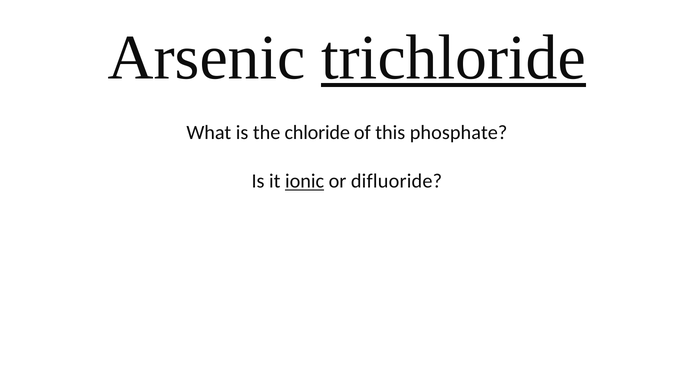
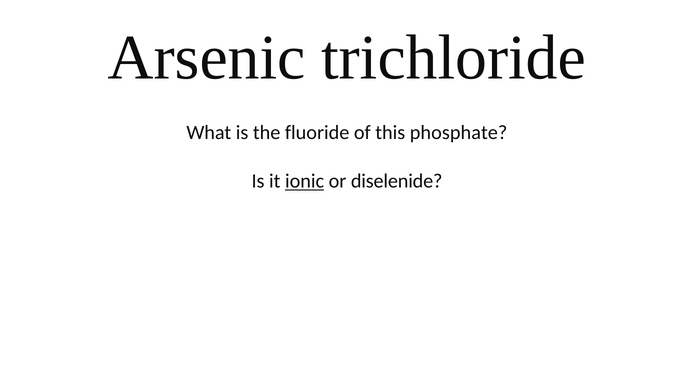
trichloride underline: present -> none
chloride: chloride -> fluoride
difluoride: difluoride -> diselenide
